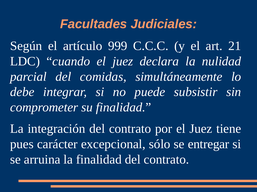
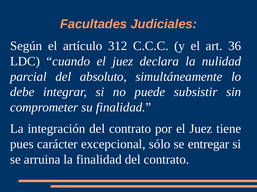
999: 999 -> 312
21: 21 -> 36
comidas: comidas -> absoluto
